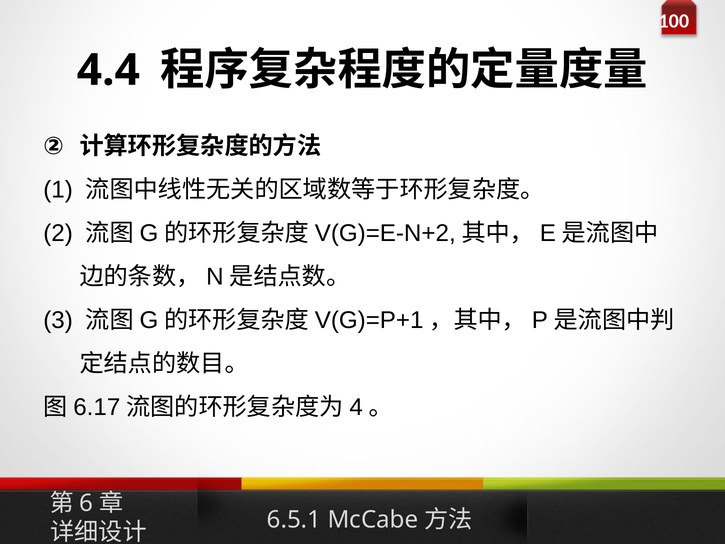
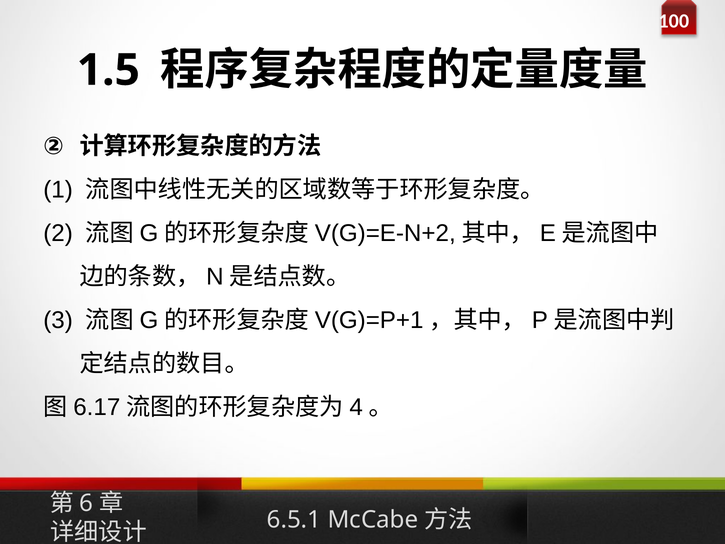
4.4: 4.4 -> 1.5
